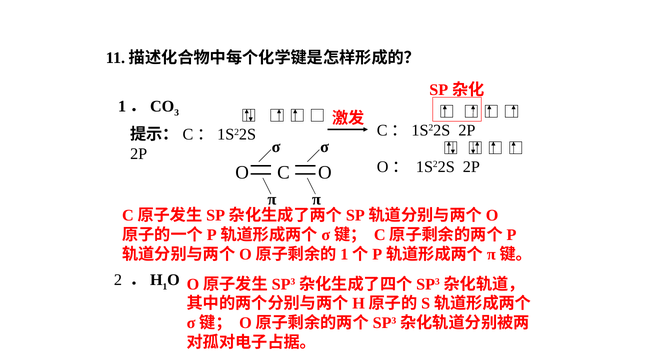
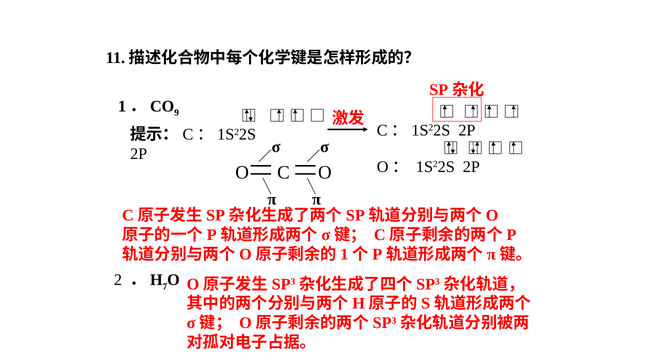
3: 3 -> 9
1: 1 -> 7
